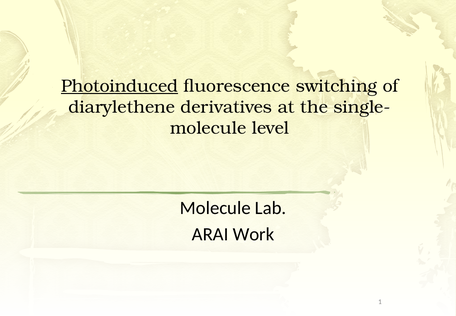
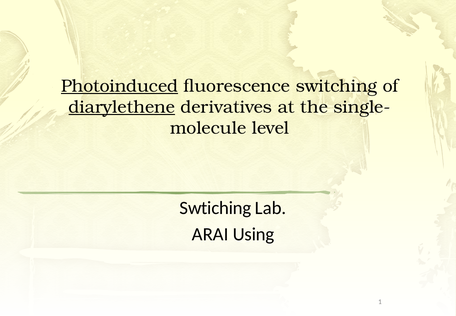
diarylethene underline: none -> present
Molecule at (215, 208): Molecule -> Swtiching
Work: Work -> Using
